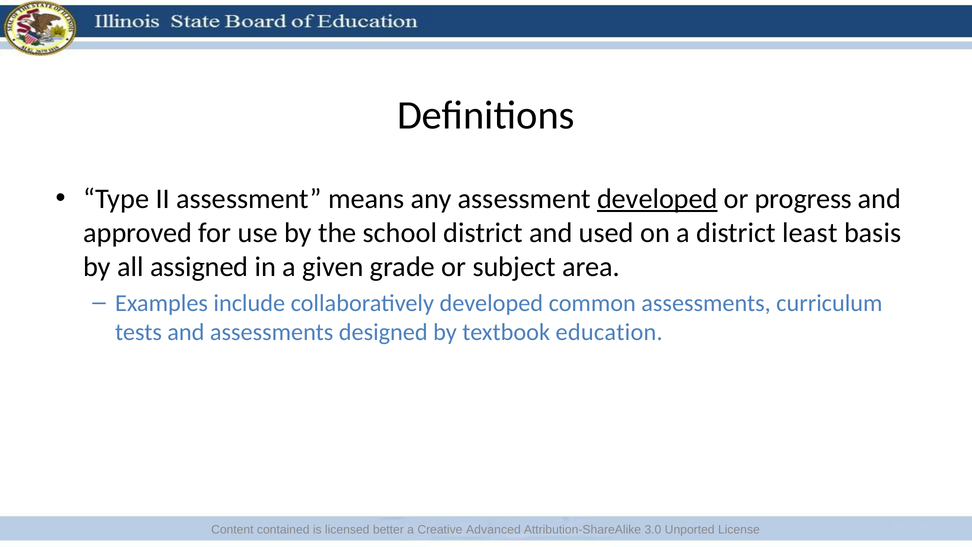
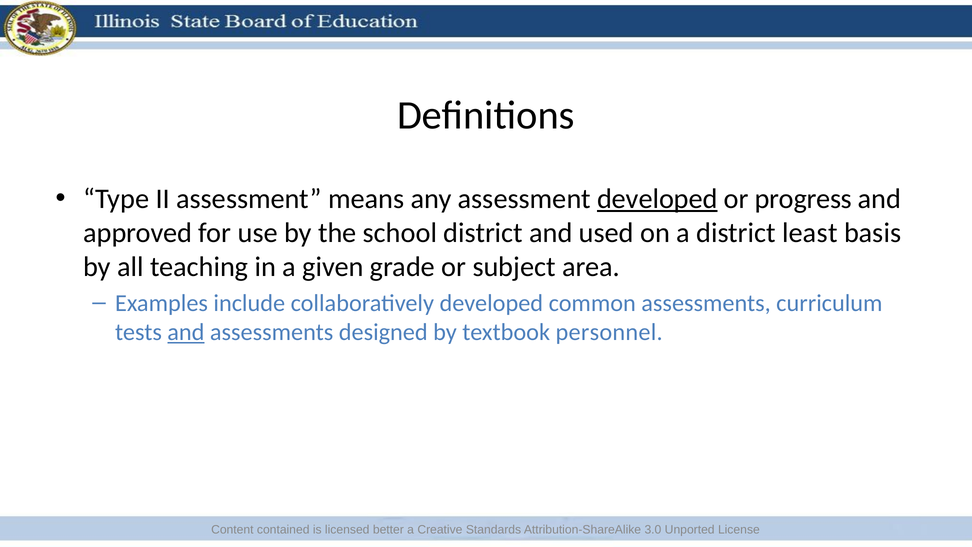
assigned: assigned -> teaching
and at (186, 332) underline: none -> present
education: education -> personnel
Advanced: Advanced -> Standards
